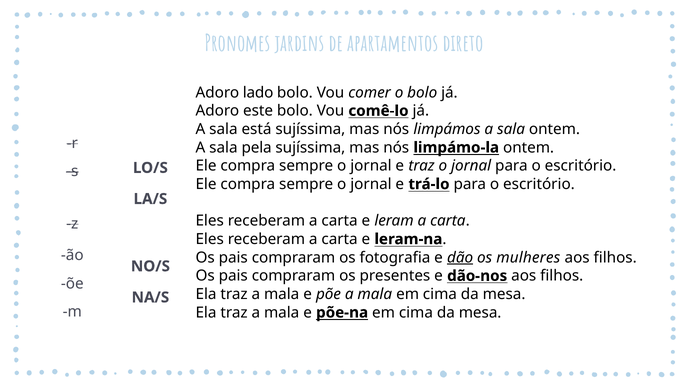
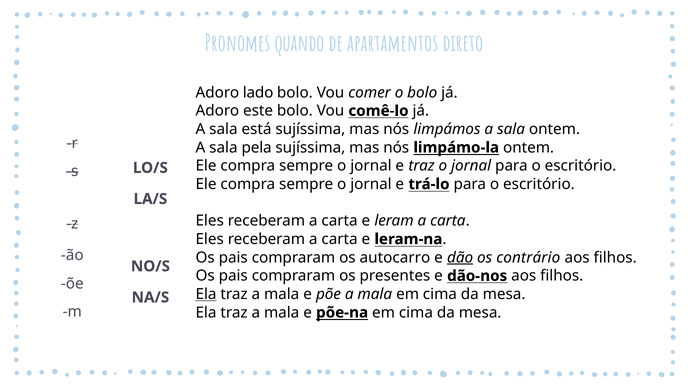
jardins: jardins -> quando
fotografia: fotografia -> autocarro
mulheres: mulheres -> contrário
Ela at (206, 294) underline: none -> present
